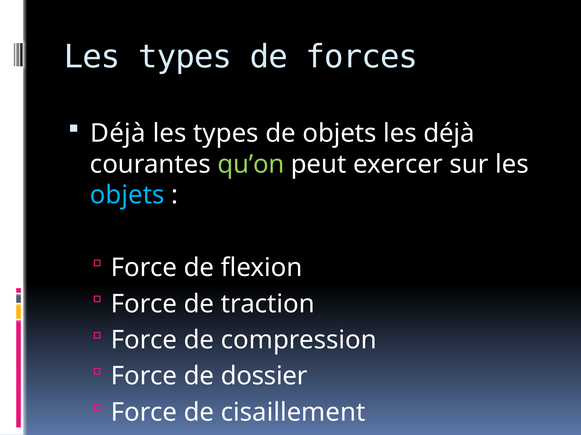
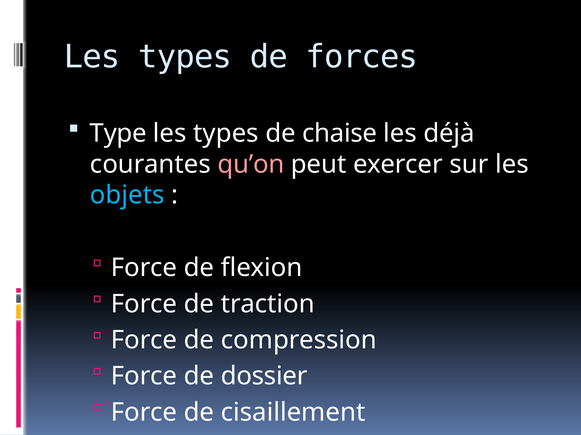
Déjà at (118, 133): Déjà -> Type
de objets: objets -> chaise
qu’on colour: light green -> pink
